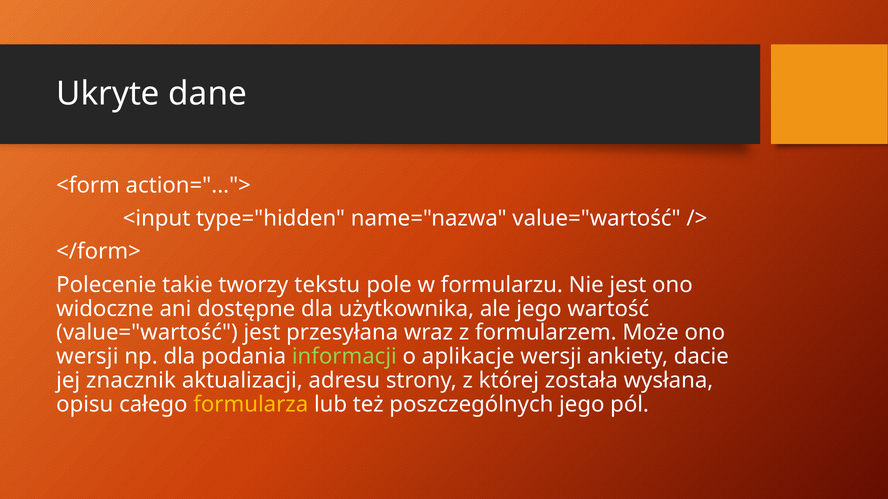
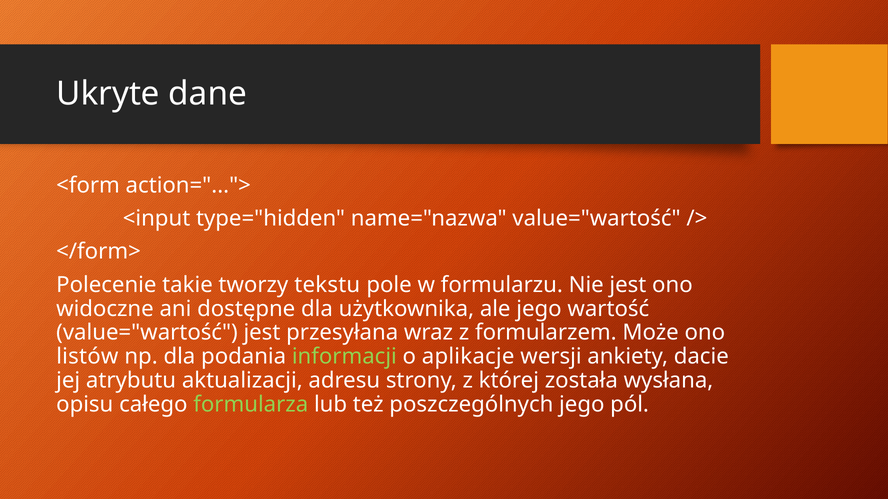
wersji at (87, 357): wersji -> listów
znacznik: znacznik -> atrybutu
formularza colour: yellow -> light green
